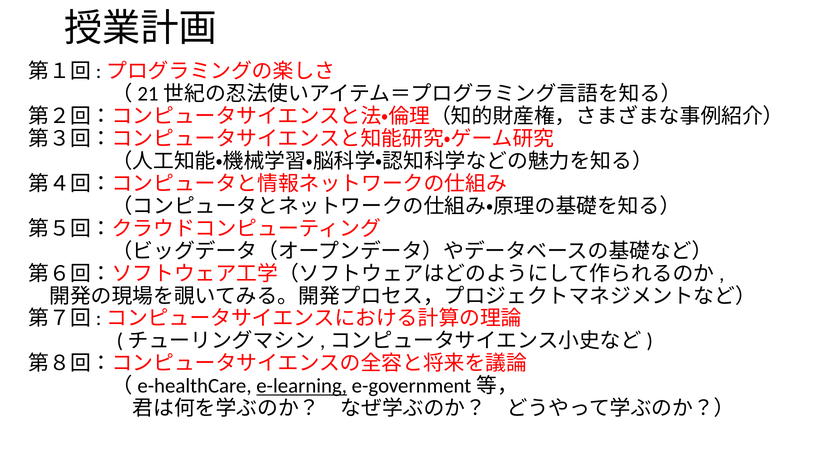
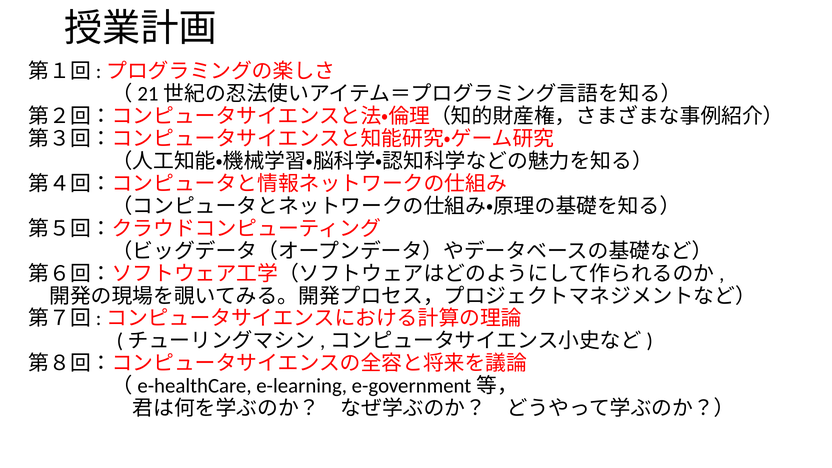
e-learning underline: present -> none
